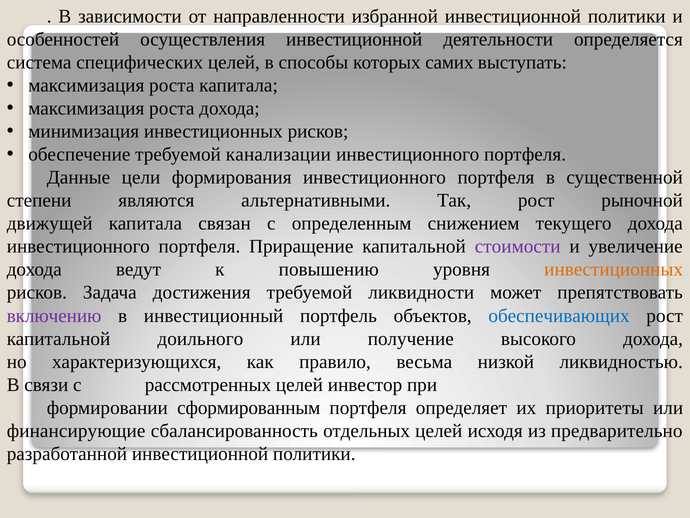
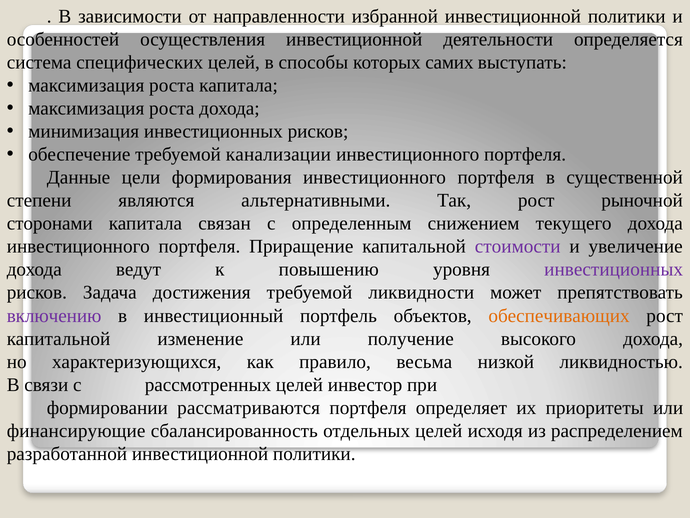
движущей: движущей -> сторонами
инвестиционных at (614, 269) colour: orange -> purple
обеспечивающих colour: blue -> orange
доильного: доильного -> изменение
сформированным: сформированным -> рассматриваются
предварительно: предварительно -> распределением
